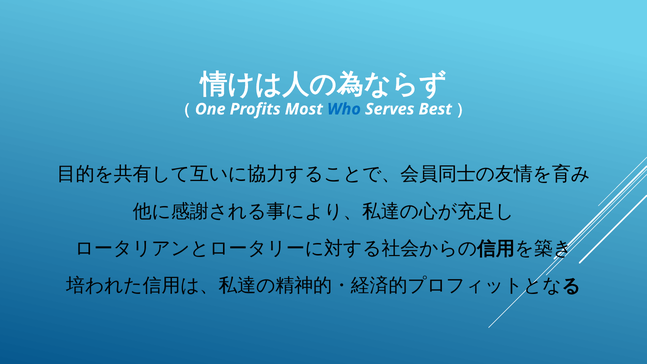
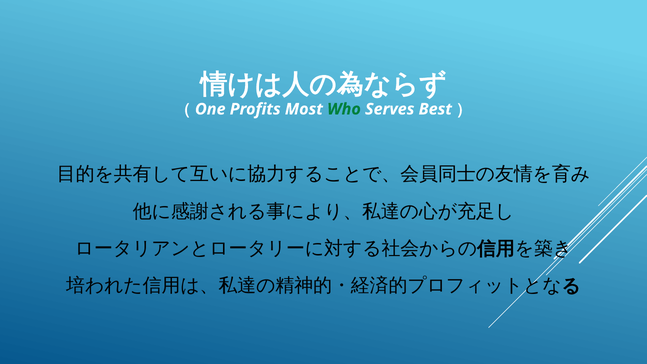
Who colour: blue -> green
